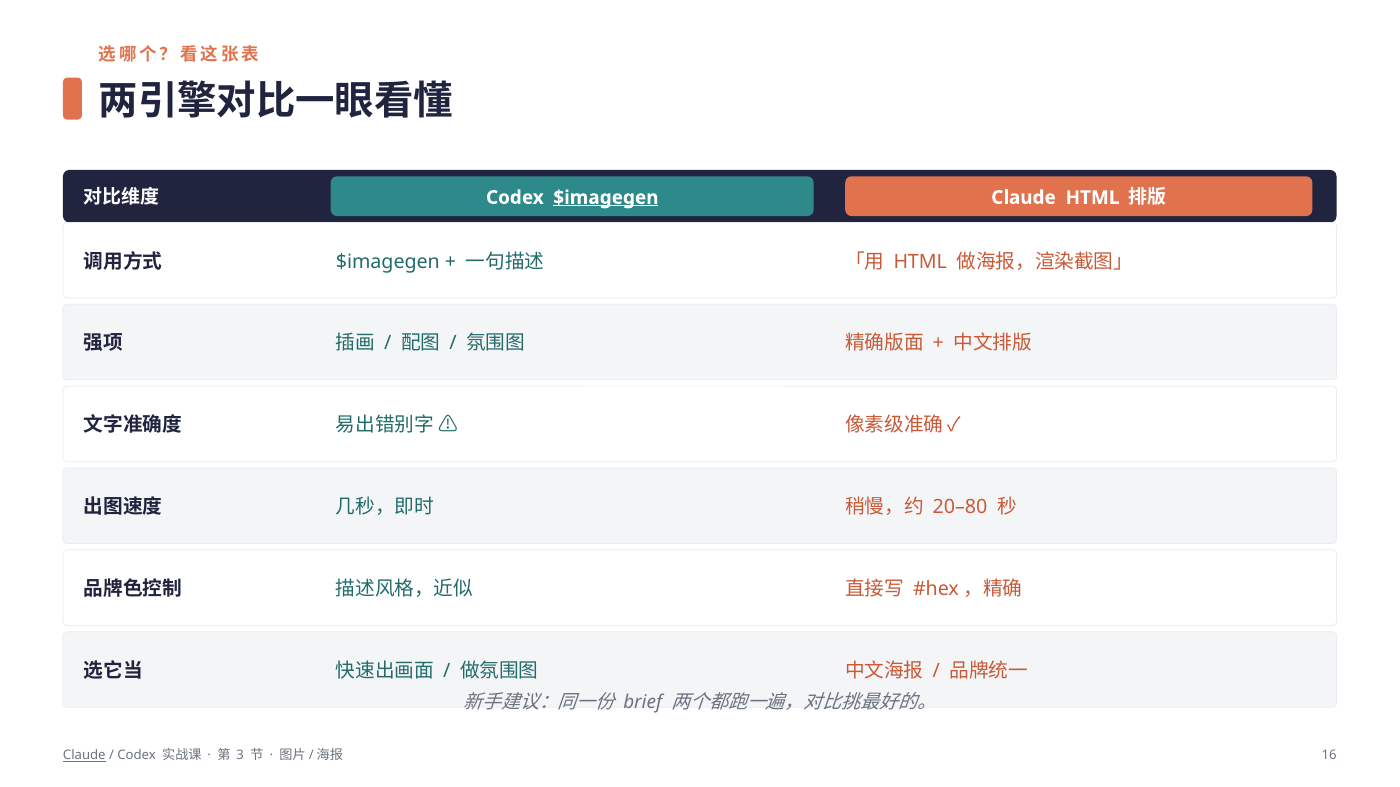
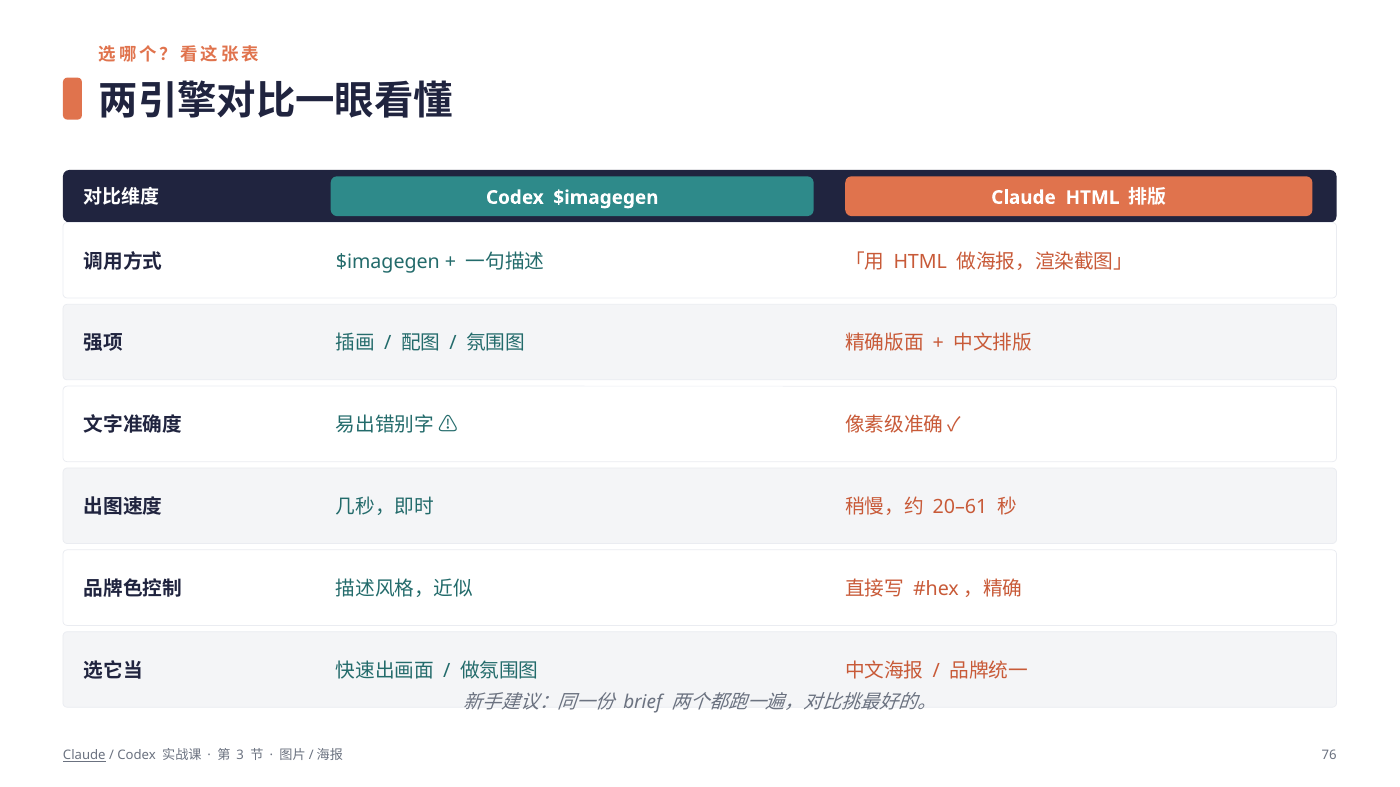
$imagegen at (606, 198) underline: present -> none
20–80: 20–80 -> 20–61
16: 16 -> 76
